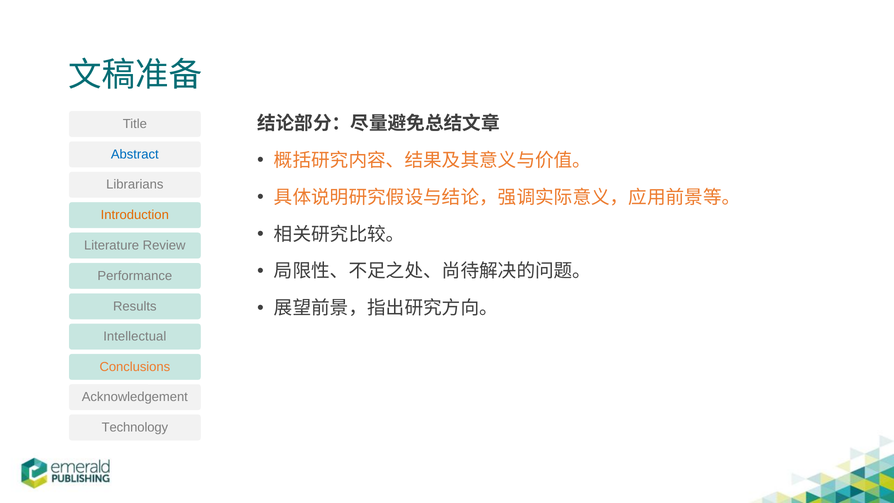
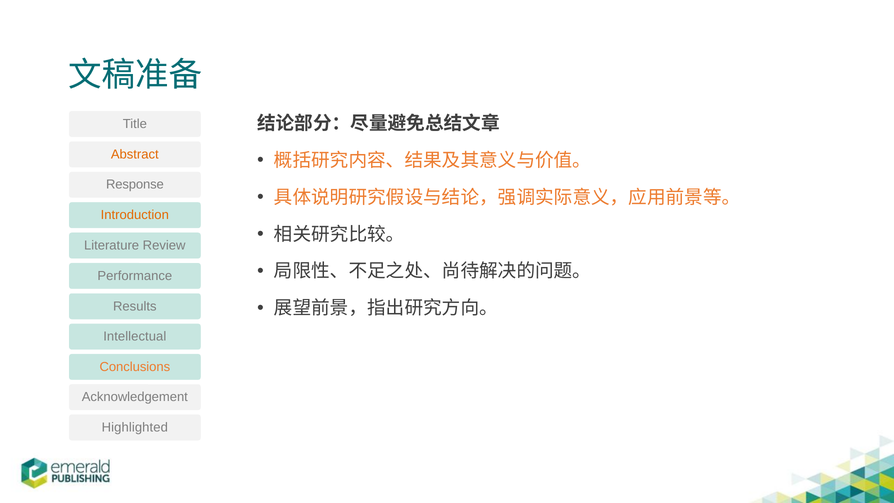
Abstract colour: blue -> orange
Librarians: Librarians -> Response
Technology: Technology -> Highlighted
